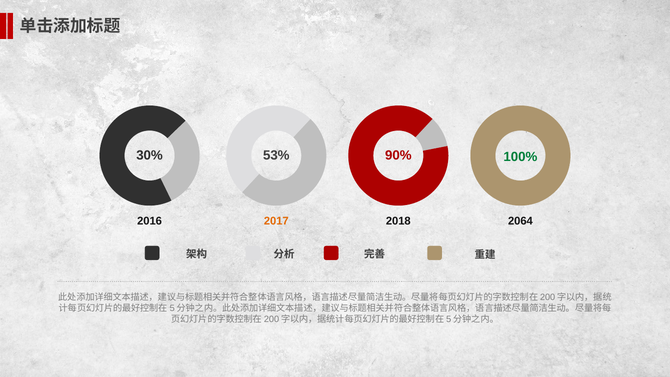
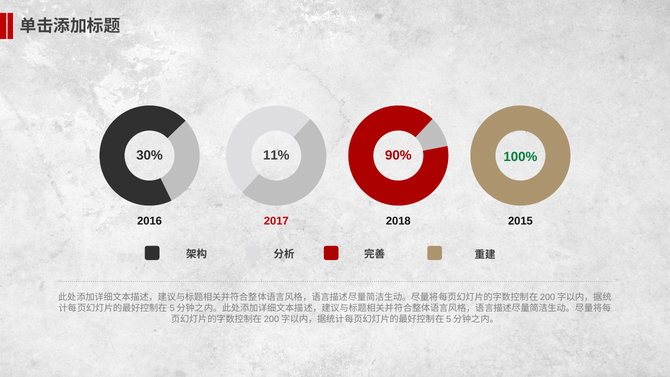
53%: 53% -> 11%
2017 colour: orange -> red
2064: 2064 -> 2015
